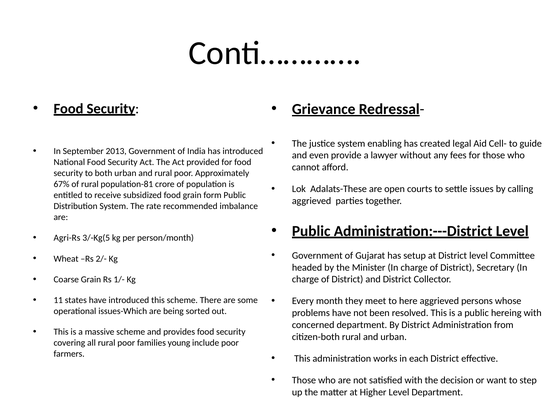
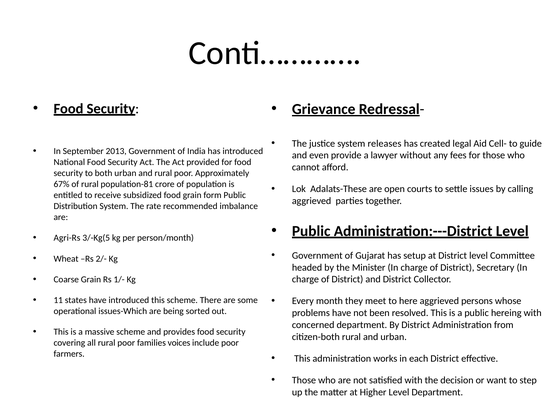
enabling: enabling -> releases
young: young -> voices
